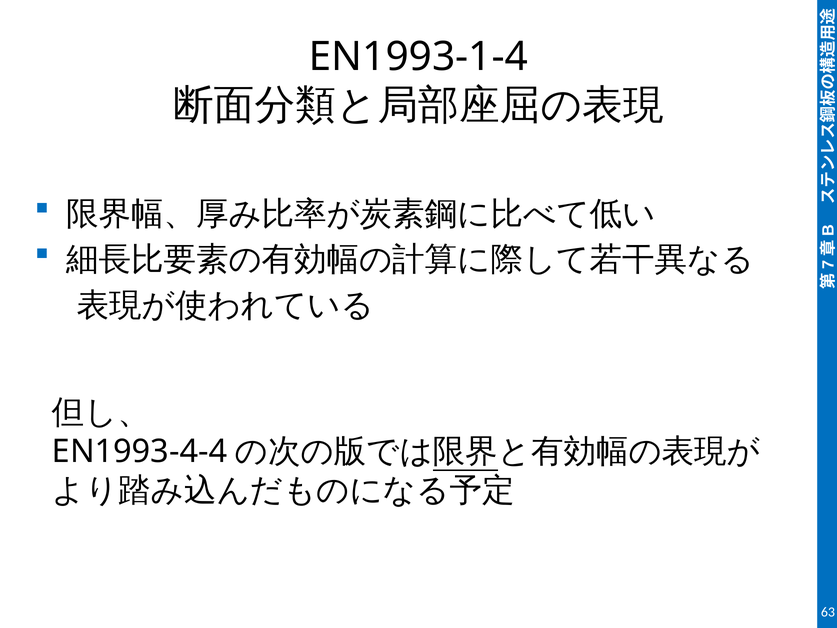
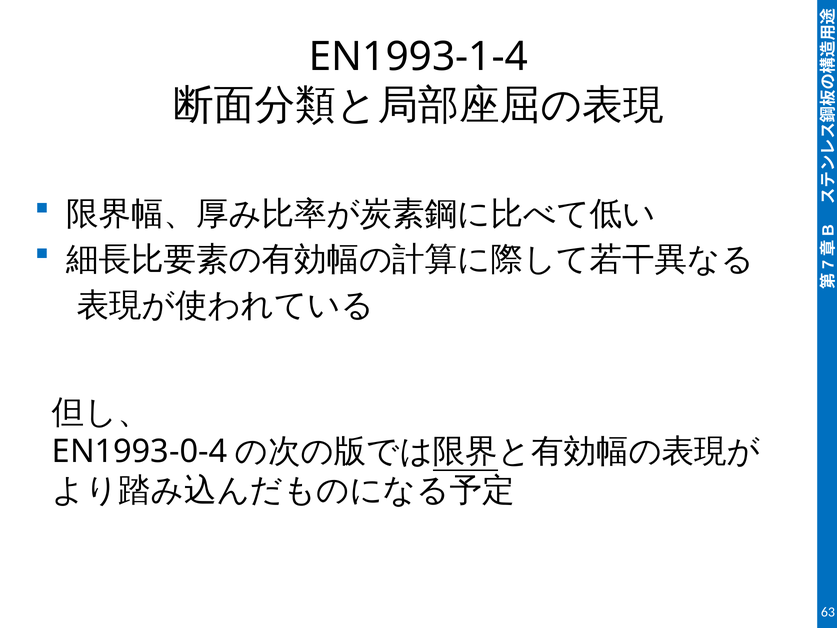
EN1993-4-4: EN1993-4-4 -> EN1993-0-4
